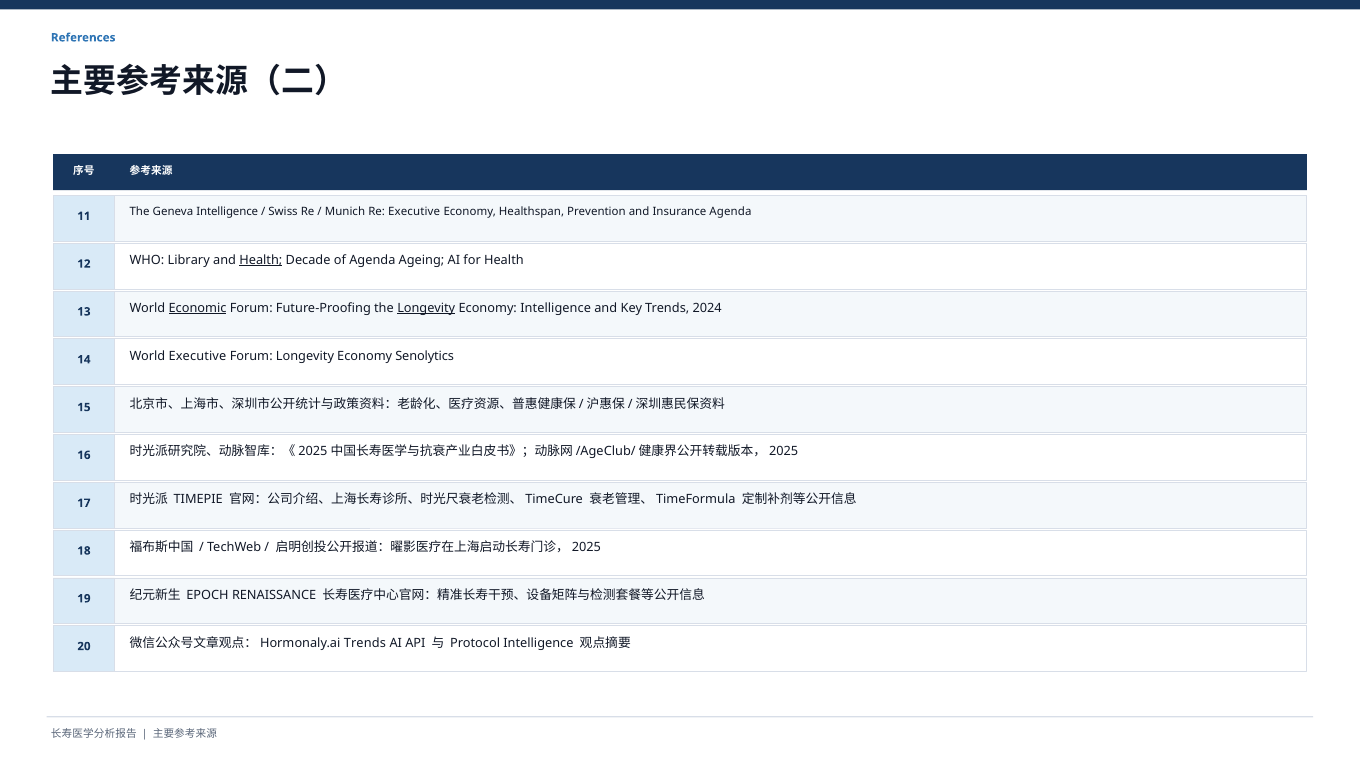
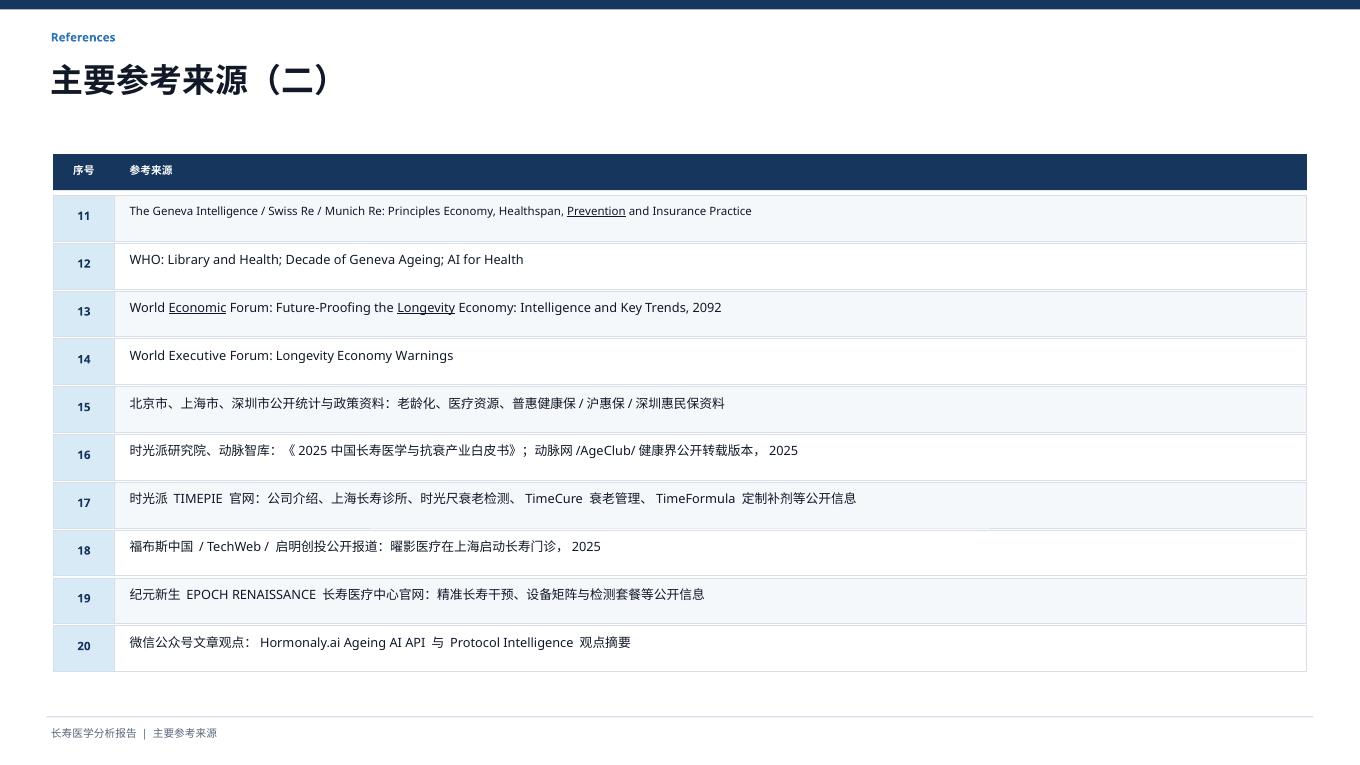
Re Executive: Executive -> Principles
Prevention underline: none -> present
Insurance Agenda: Agenda -> Practice
Health at (261, 260) underline: present -> none
of Agenda: Agenda -> Geneva
2024: 2024 -> 2092
Senolytics: Senolytics -> Warnings
Trends at (365, 643): Trends -> Ageing
